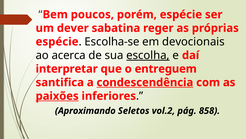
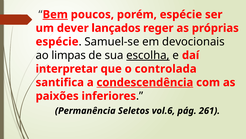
Bem underline: none -> present
sabatina: sabatina -> lançados
Escolha-se: Escolha-se -> Samuel-se
acerca: acerca -> limpas
entreguem: entreguem -> controlada
paixões underline: present -> none
Aproximando: Aproximando -> Permanência
vol.2: vol.2 -> vol.6
858: 858 -> 261
